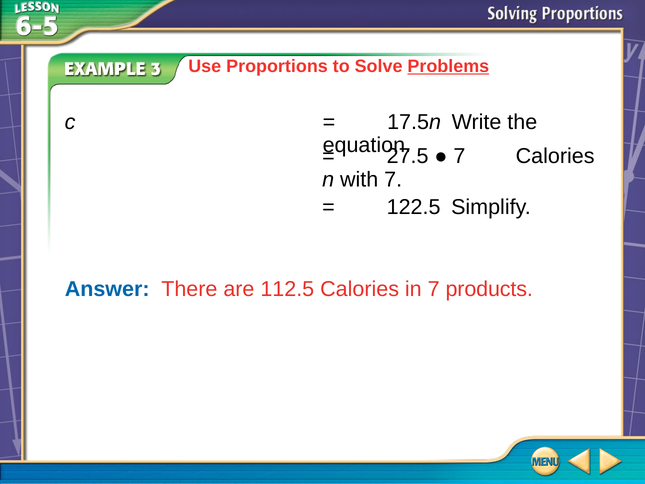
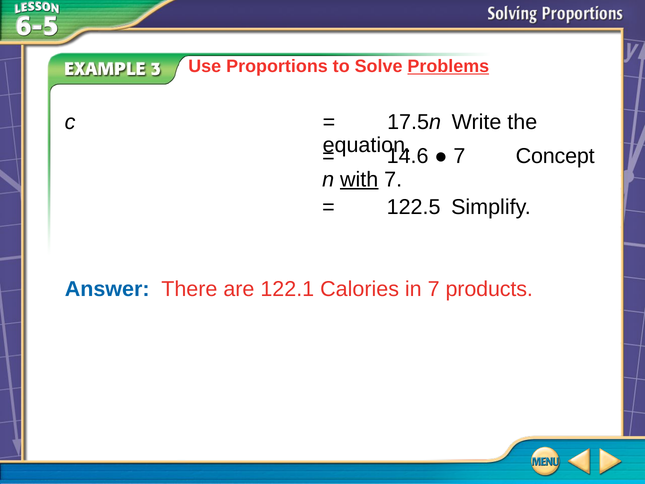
27.5: 27.5 -> 14.6
7 Calories: Calories -> Concept
with underline: none -> present
112.5: 112.5 -> 122.1
